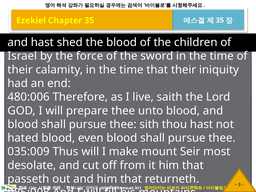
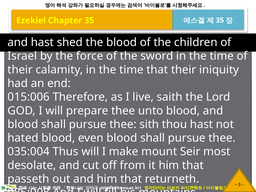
480:006: 480:006 -> 015:006
035:009: 035:009 -> 035:004
